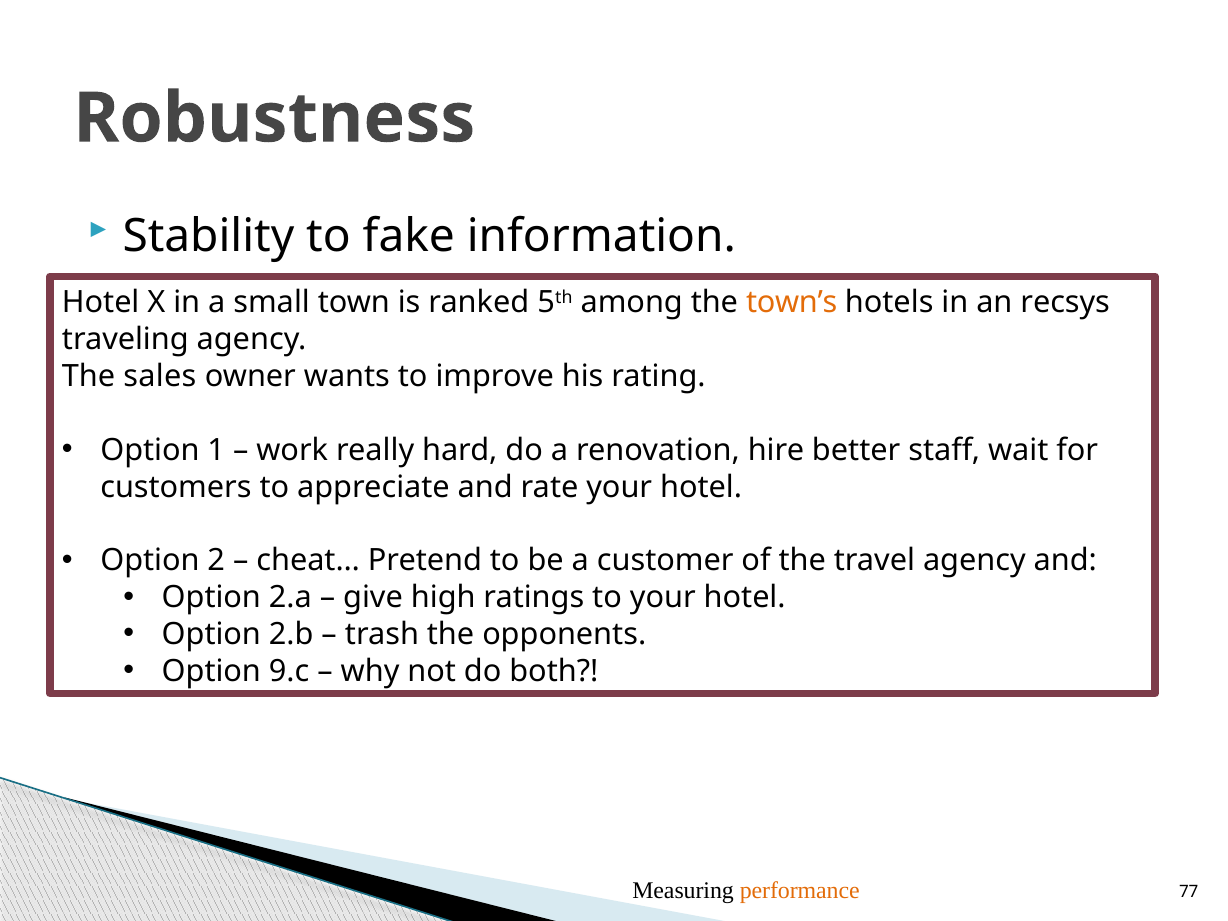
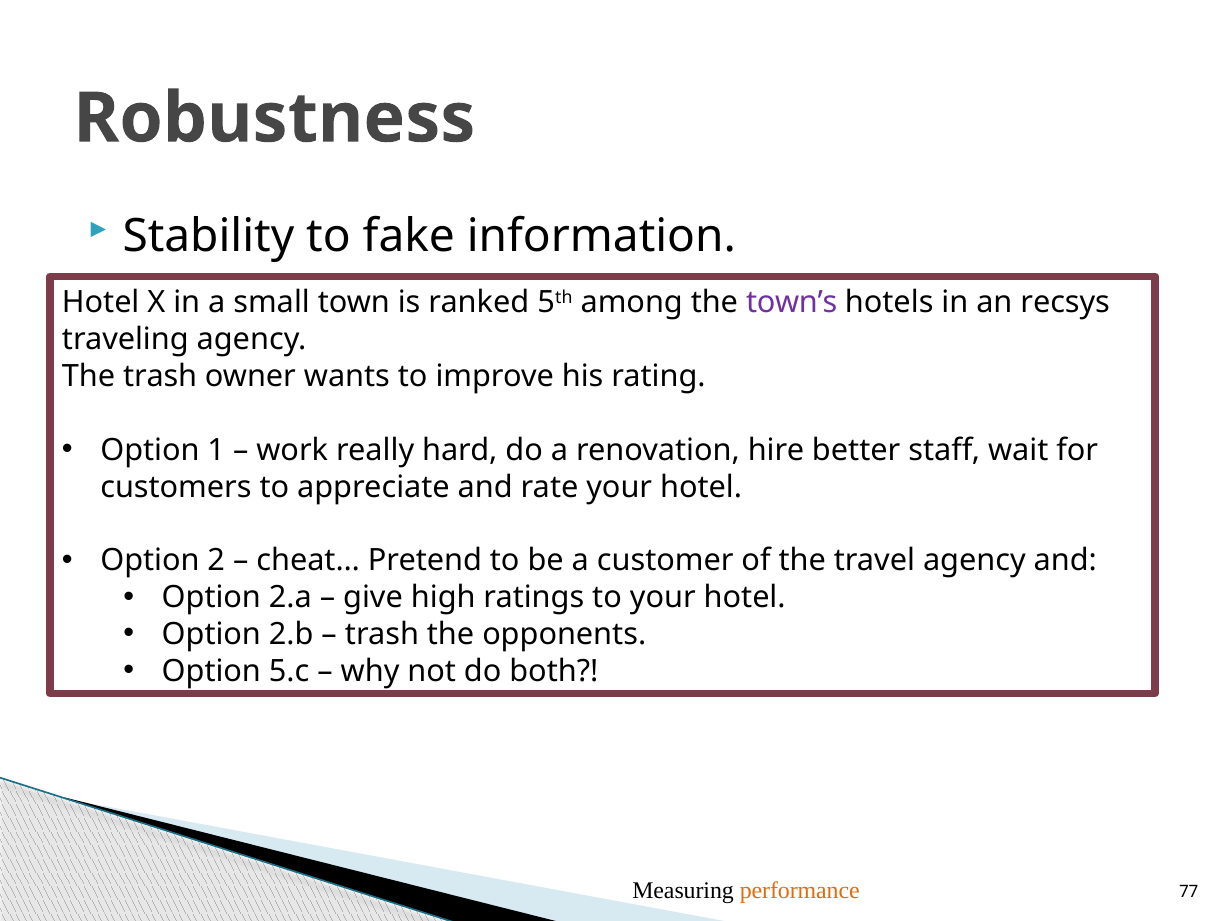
town’s colour: orange -> purple
The sales: sales -> trash
9.c: 9.c -> 5.c
